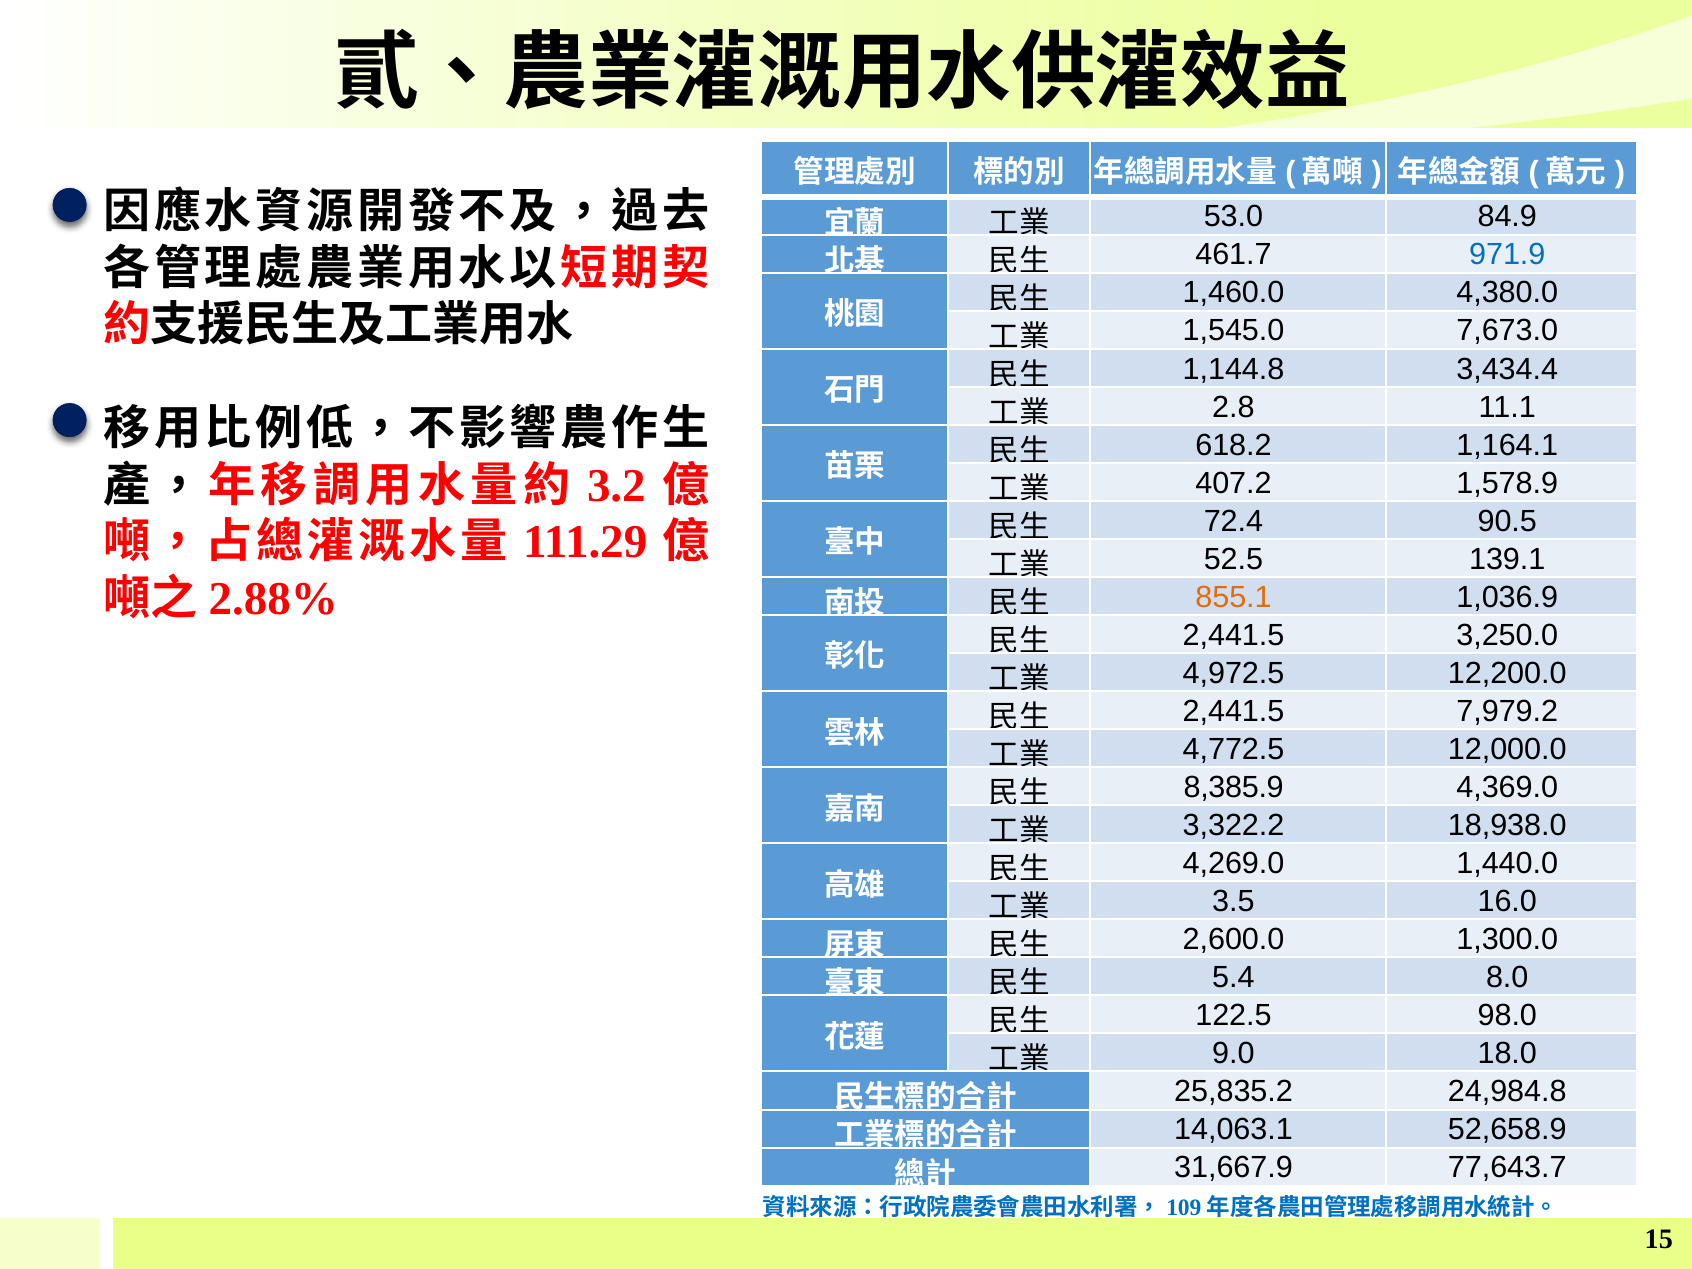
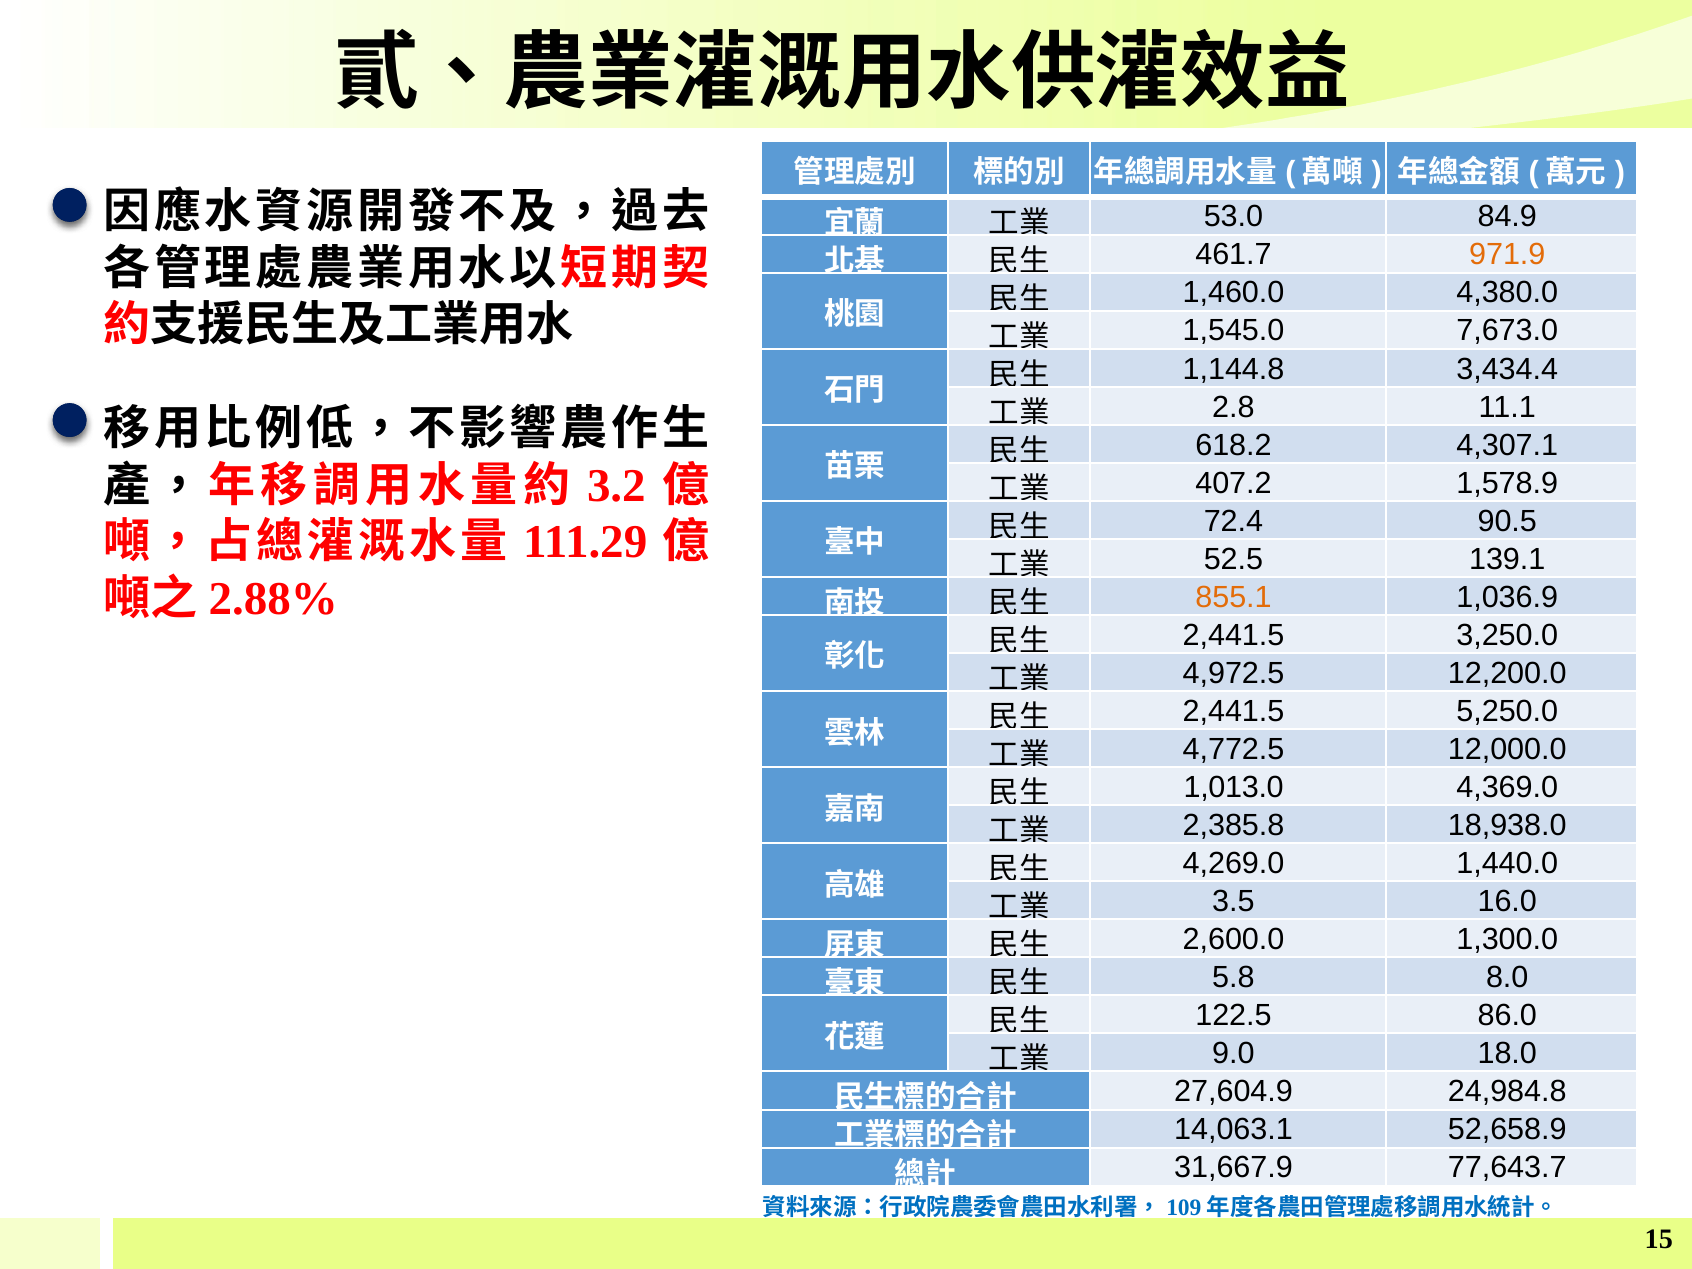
971.9 colour: blue -> orange
1,164.1: 1,164.1 -> 4,307.1
7,979.2: 7,979.2 -> 5,250.0
8,385.9: 8,385.9 -> 1,013.0
3,322.2: 3,322.2 -> 2,385.8
5.4: 5.4 -> 5.8
98.0: 98.0 -> 86.0
25,835.2: 25,835.2 -> 27,604.9
